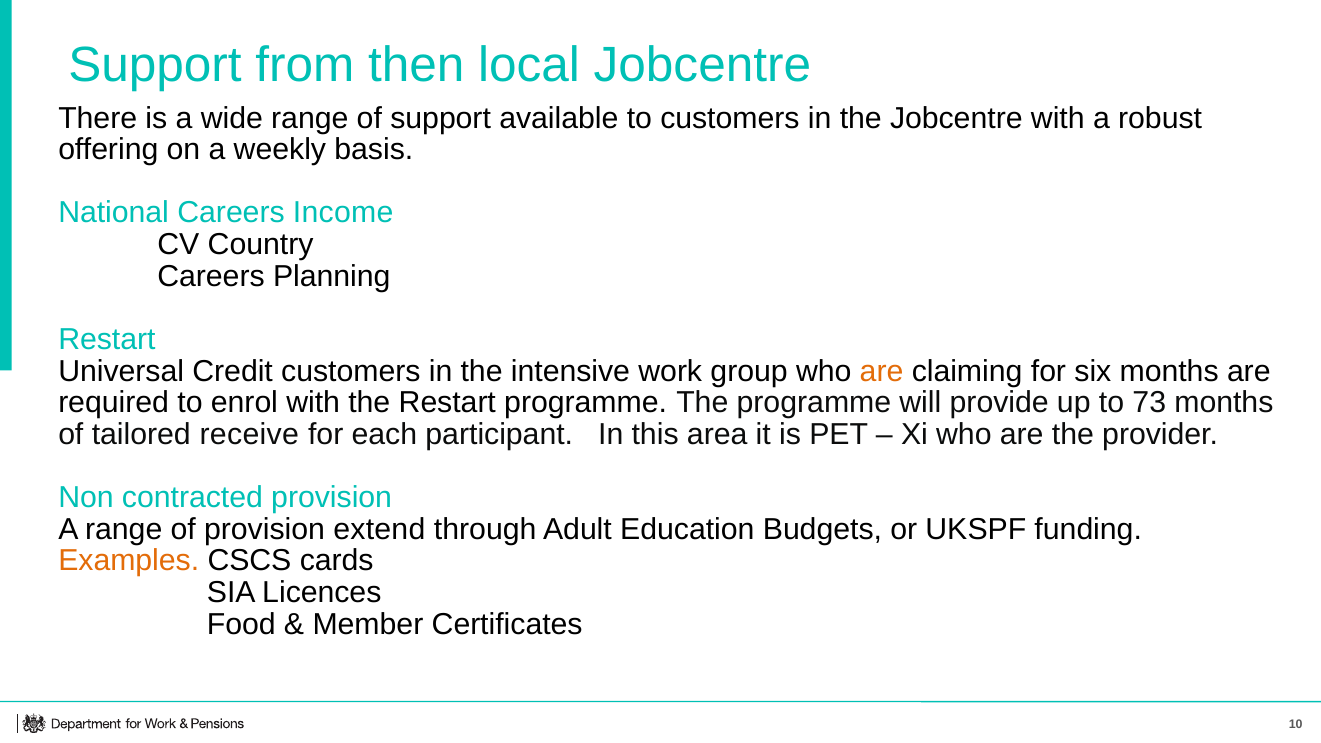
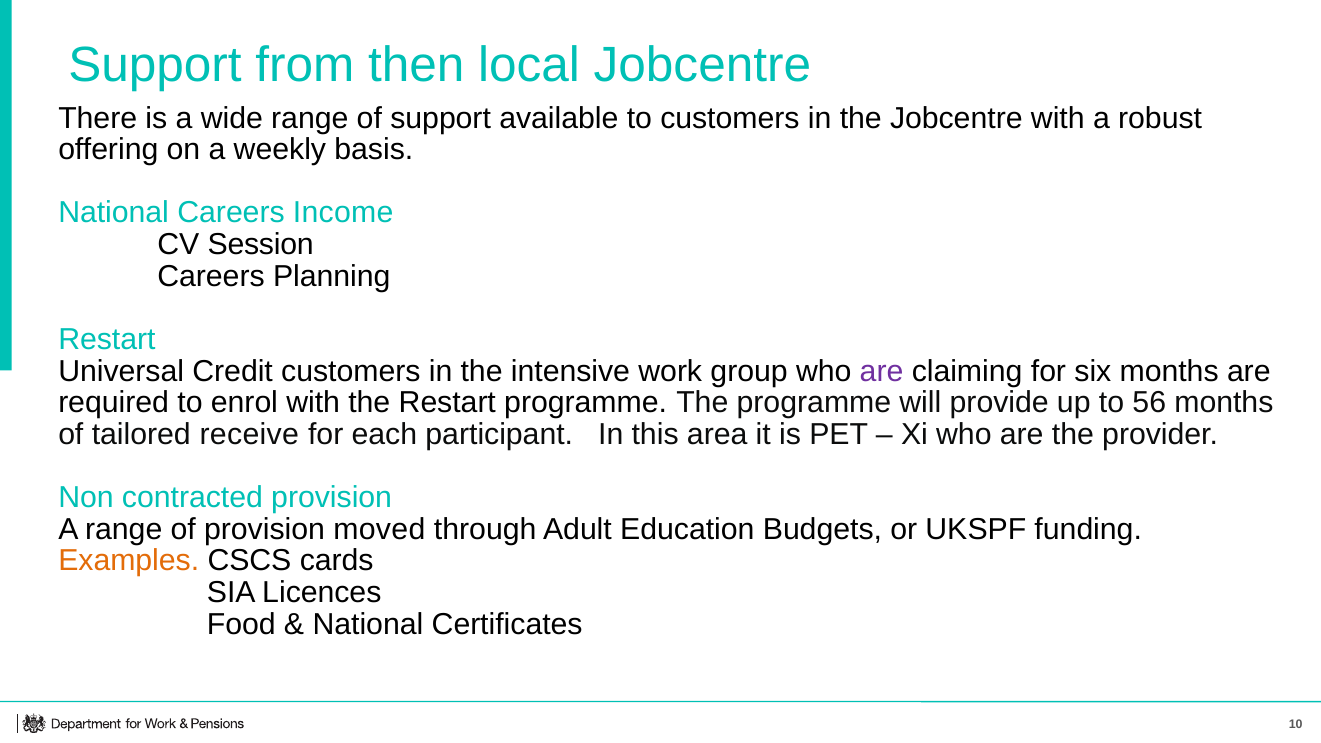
Country: Country -> Session
are at (882, 371) colour: orange -> purple
73: 73 -> 56
extend: extend -> moved
Member at (368, 624): Member -> National
